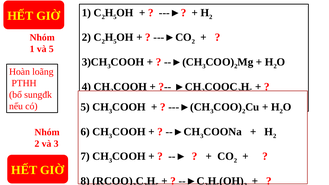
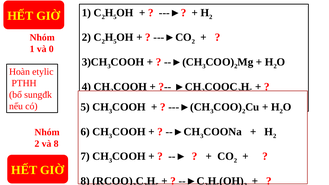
và 5: 5 -> 0
loãng: loãng -> etylic
và 3: 3 -> 8
